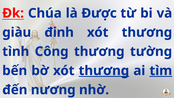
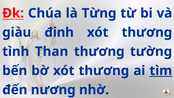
Được: Được -> Từng
Công: Công -> Than
thương at (104, 71) underline: present -> none
